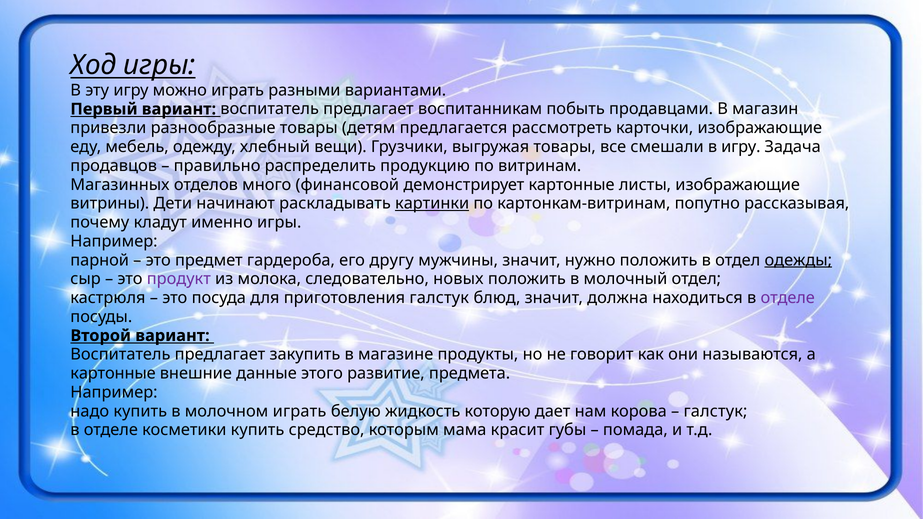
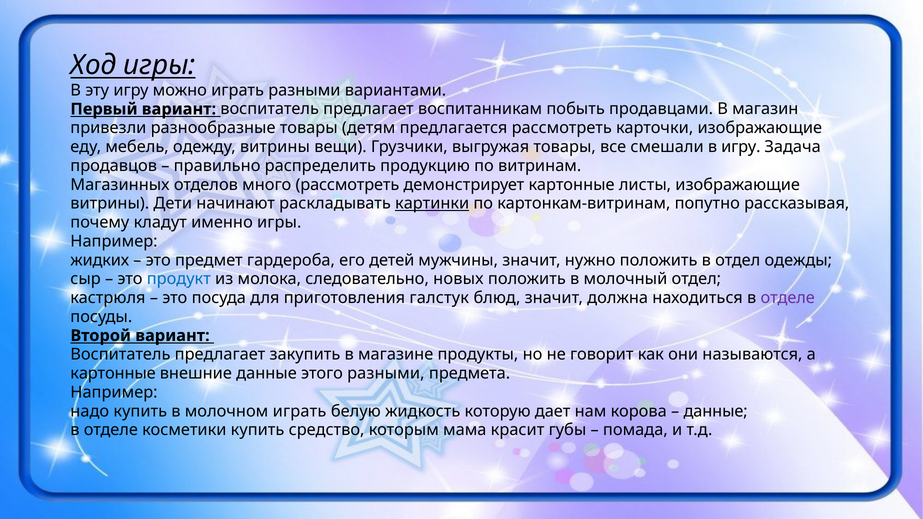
одежду хлебный: хлебный -> витрины
много финансовой: финансовой -> рассмотреть
парной: парной -> жидких
другу: другу -> детей
одежды underline: present -> none
продукт colour: purple -> blue
этого развитие: развитие -> разными
галстук at (715, 411): галстук -> данные
